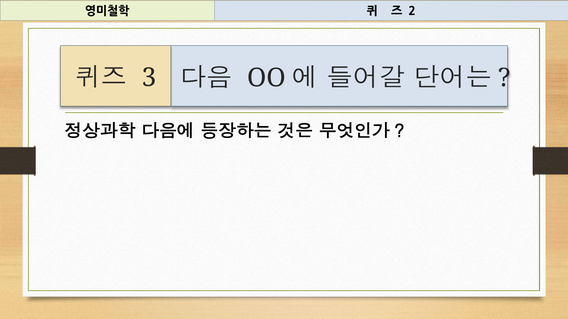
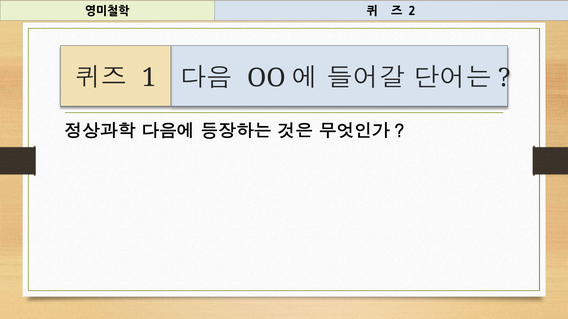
3: 3 -> 1
